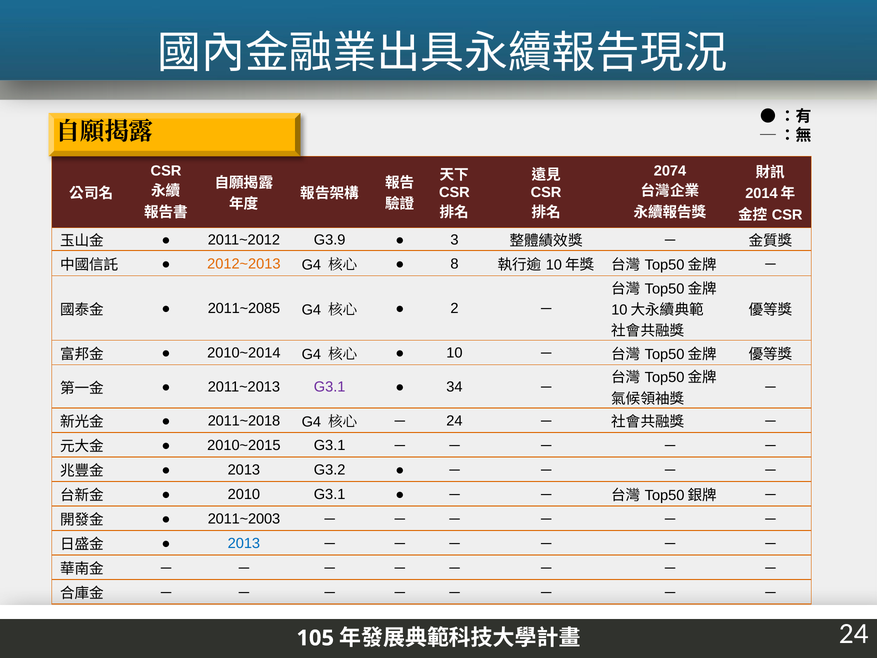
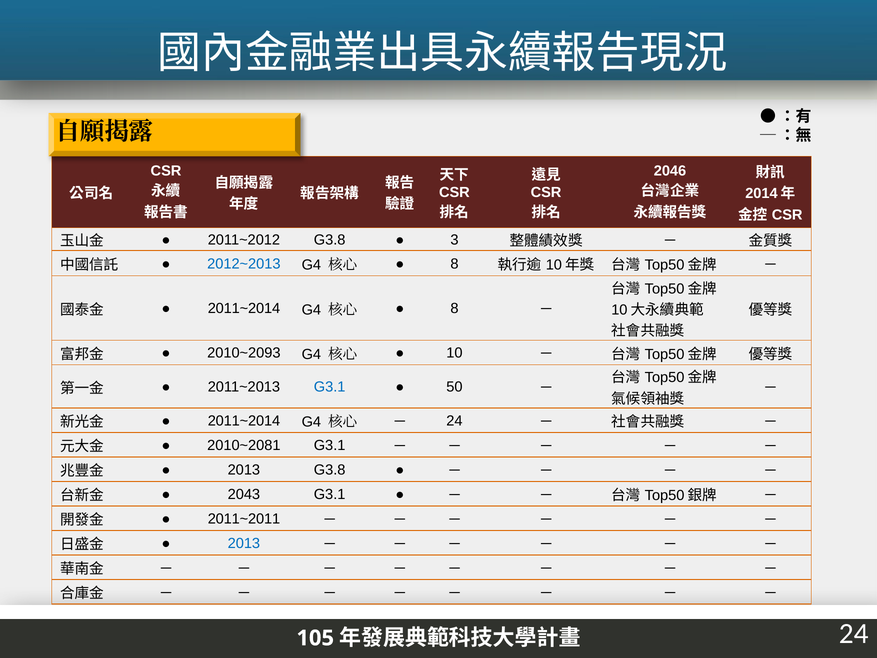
2074: 2074 -> 2046
2011~2012 G3.9: G3.9 -> G3.8
2012~2013 colour: orange -> blue
2011~2085 at (244, 309): 2011~2085 -> 2011~2014
2 at (455, 309): 2 -> 8
2010~2014: 2010~2014 -> 2010~2093
G3.1 at (330, 387) colour: purple -> blue
34: 34 -> 50
2011~2018 at (244, 421): 2011~2018 -> 2011~2014
2010~2015: 2010~2015 -> 2010~2081
2013 G3.2: G3.2 -> G3.8
2010: 2010 -> 2043
2011~2003: 2011~2003 -> 2011~2011
